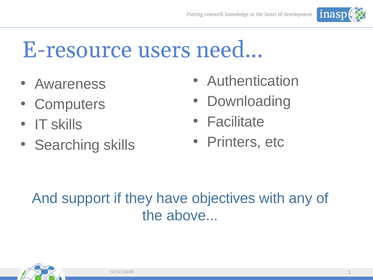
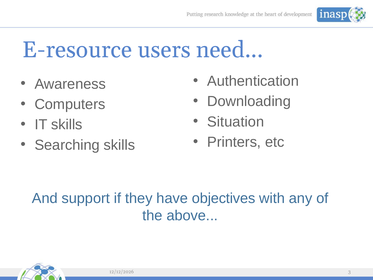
Facilitate: Facilitate -> Situation
